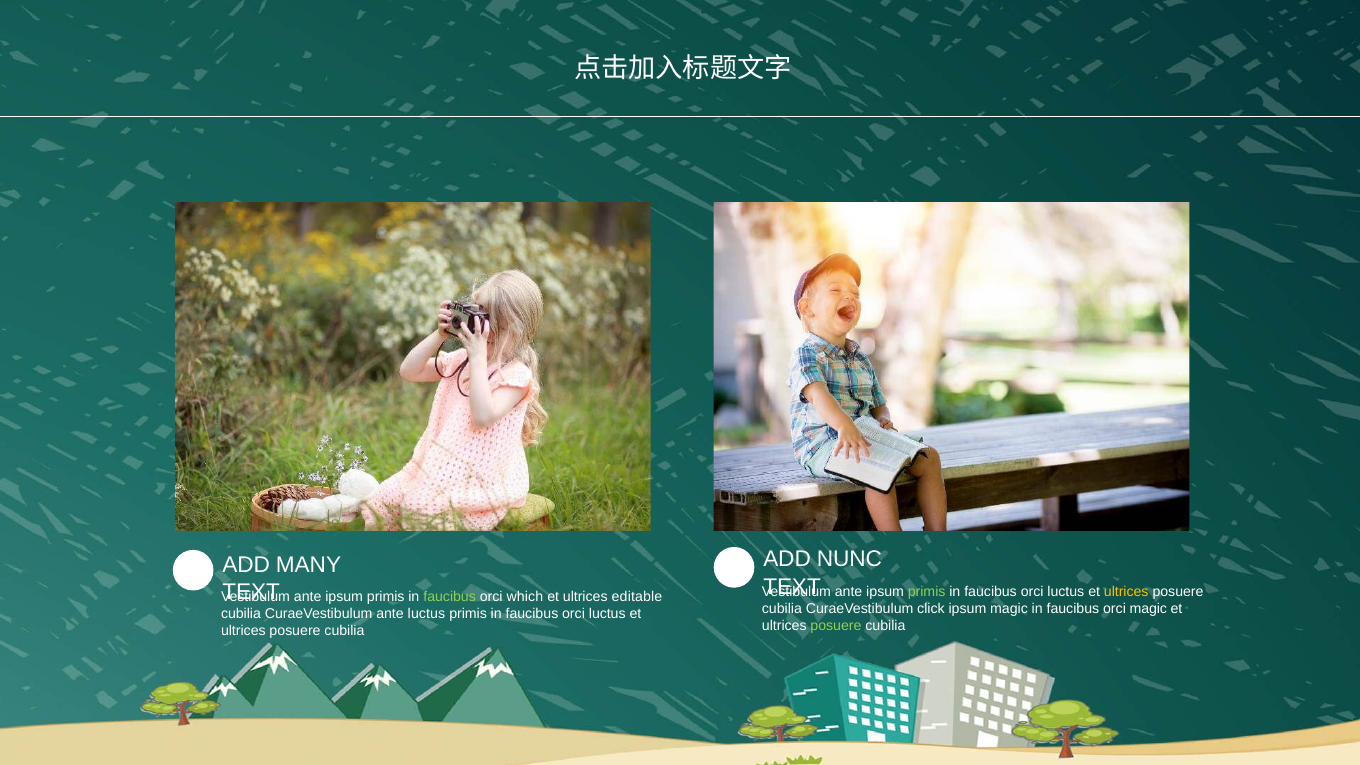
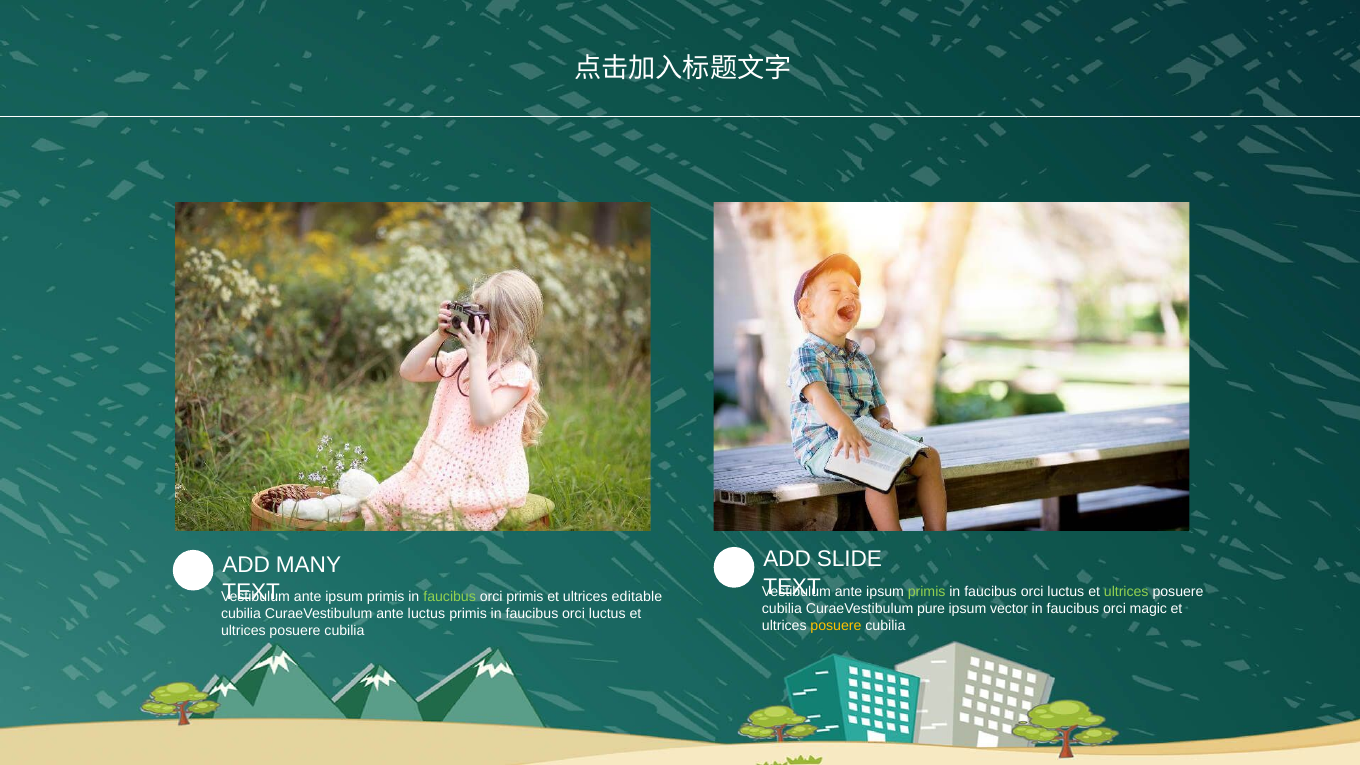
NUNC: NUNC -> SLIDE
ultrices at (1126, 592) colour: yellow -> light green
orci which: which -> primis
click: click -> pure
ipsum magic: magic -> vector
posuere at (836, 626) colour: light green -> yellow
